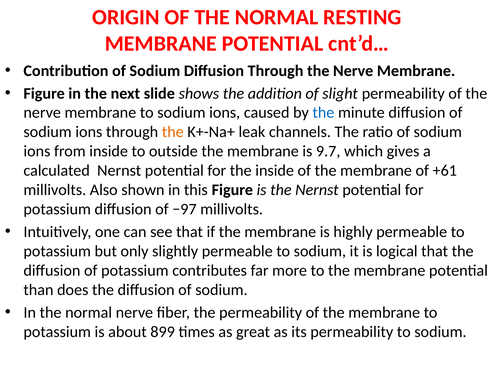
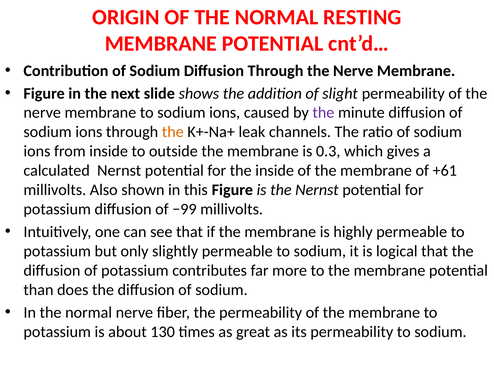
the at (323, 113) colour: blue -> purple
9.7: 9.7 -> 0.3
−97: −97 -> −99
899: 899 -> 130
